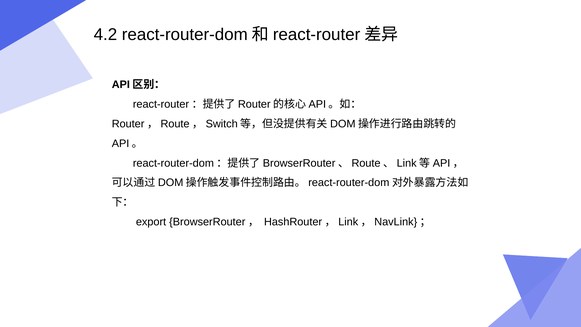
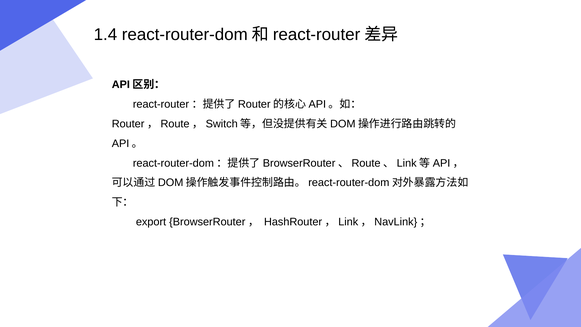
4.2: 4.2 -> 1.4
